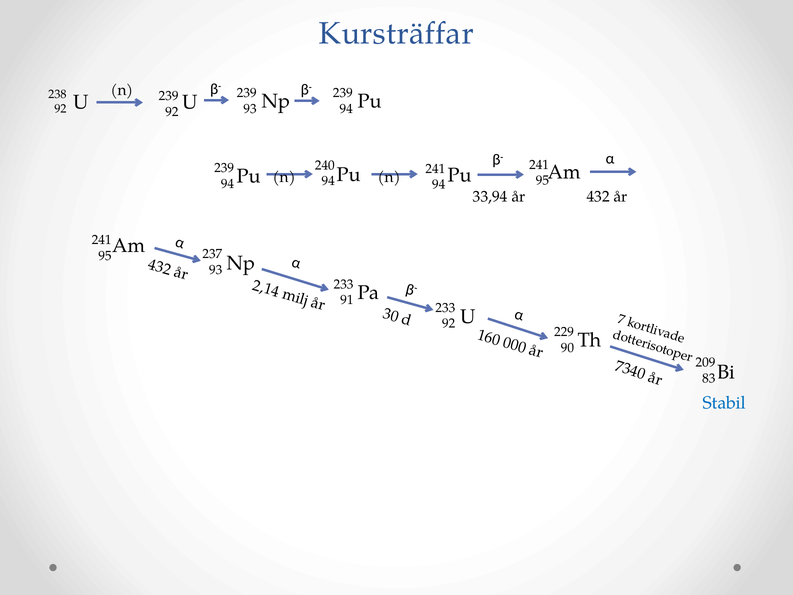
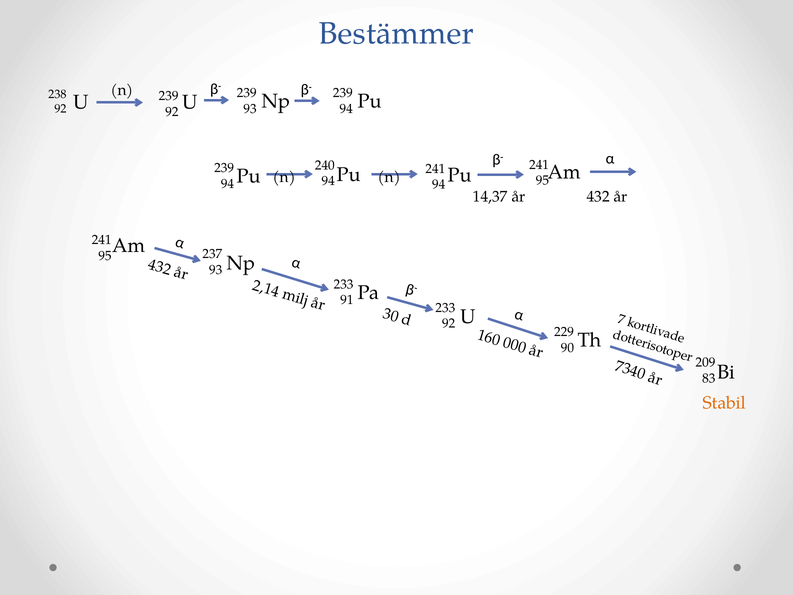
Kursträffar: Kursträffar -> Bestämmer
33,94: 33,94 -> 14,37
Stabil colour: blue -> orange
